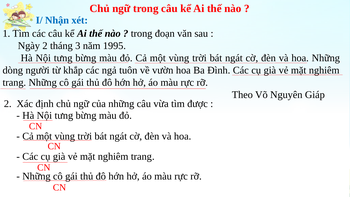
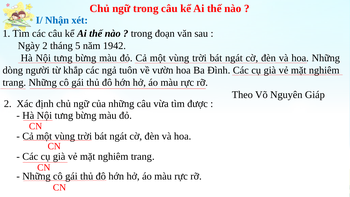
3: 3 -> 5
1995: 1995 -> 1942
